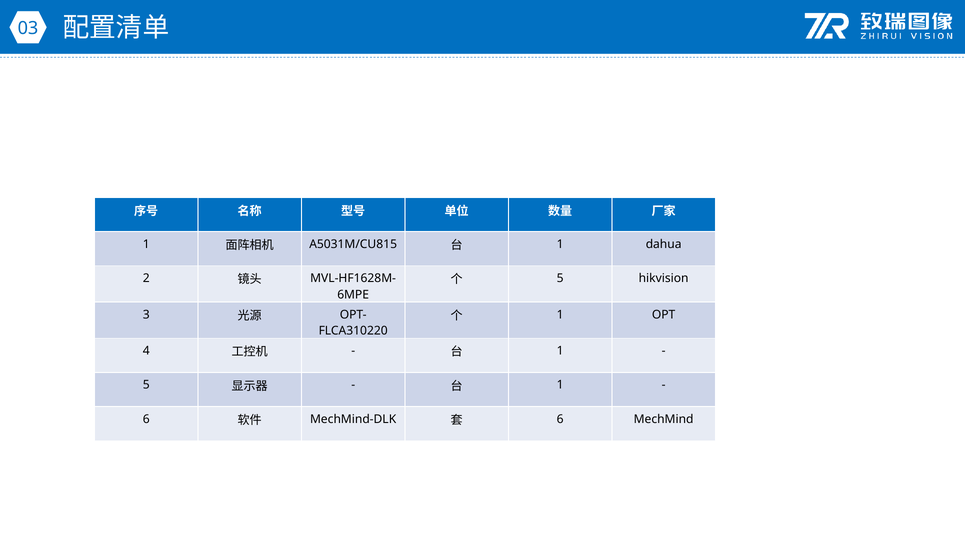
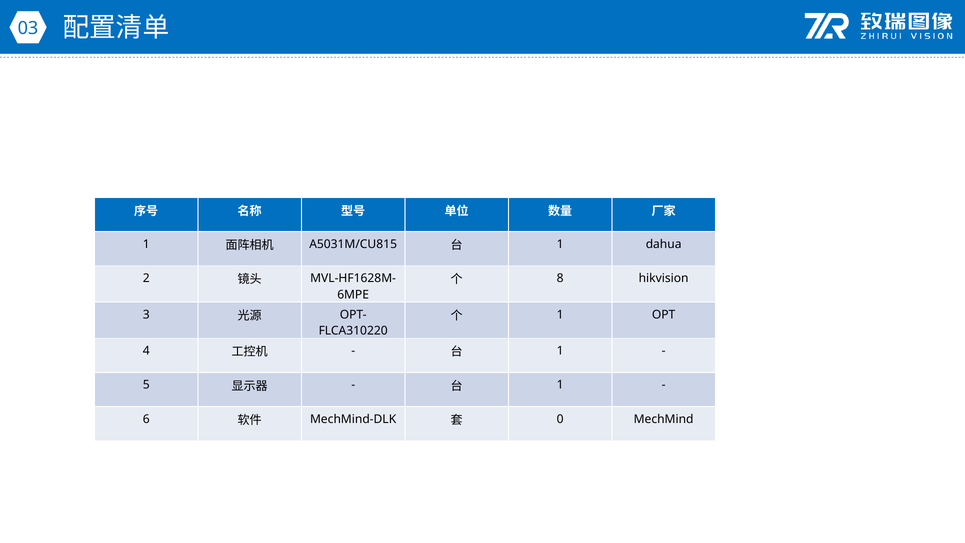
5 at (560, 278): 5 -> 8
6 at (560, 419): 6 -> 0
